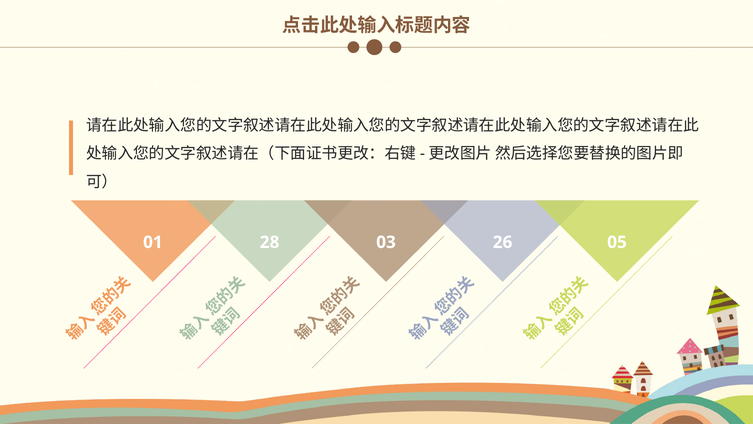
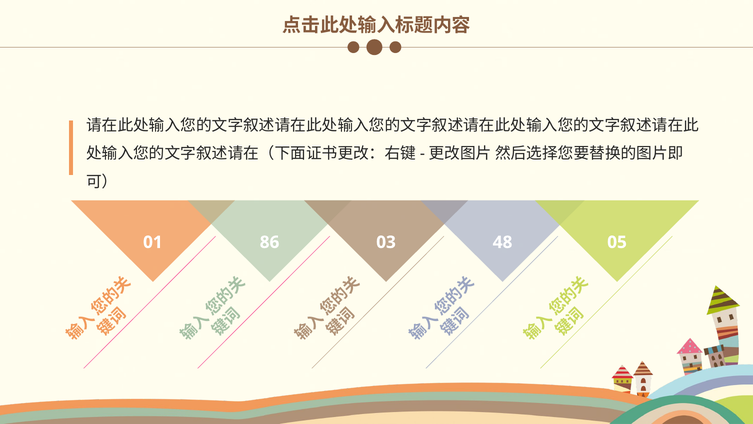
28: 28 -> 86
26: 26 -> 48
